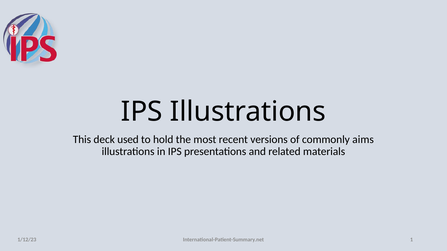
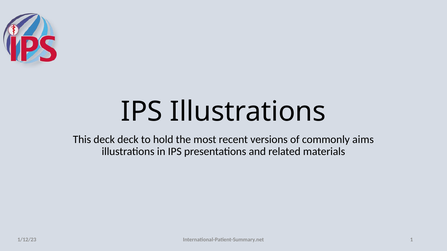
deck used: used -> deck
